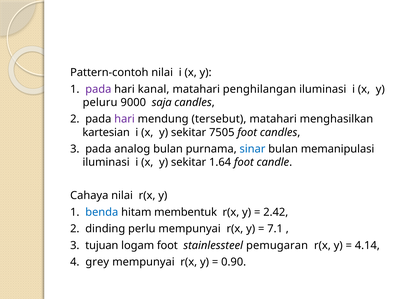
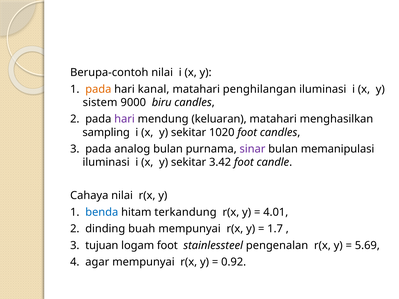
Pattern-contoh: Pattern-contoh -> Berupa-contoh
pada at (98, 89) colour: purple -> orange
peluru: peluru -> sistem
saja: saja -> biru
tersebut: tersebut -> keluaran
kartesian: kartesian -> sampling
7505: 7505 -> 1020
sinar colour: blue -> purple
1.64: 1.64 -> 3.42
membentuk: membentuk -> terkandung
2.42: 2.42 -> 4.01
perlu: perlu -> buah
7.1: 7.1 -> 1.7
pemugaran: pemugaran -> pengenalan
4.14: 4.14 -> 5.69
grey: grey -> agar
0.90: 0.90 -> 0.92
